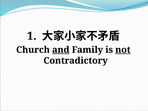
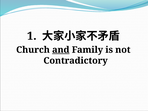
not underline: present -> none
